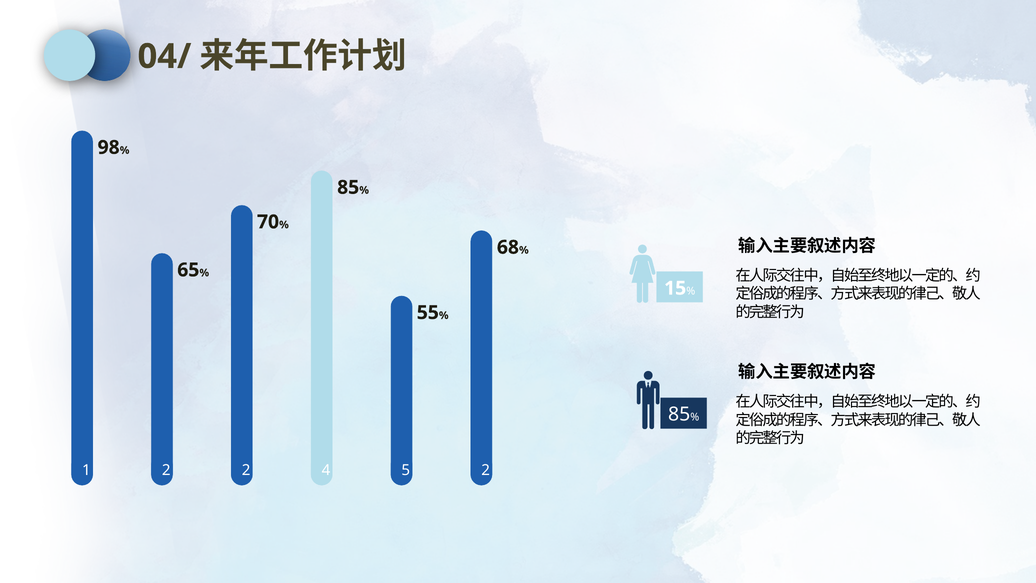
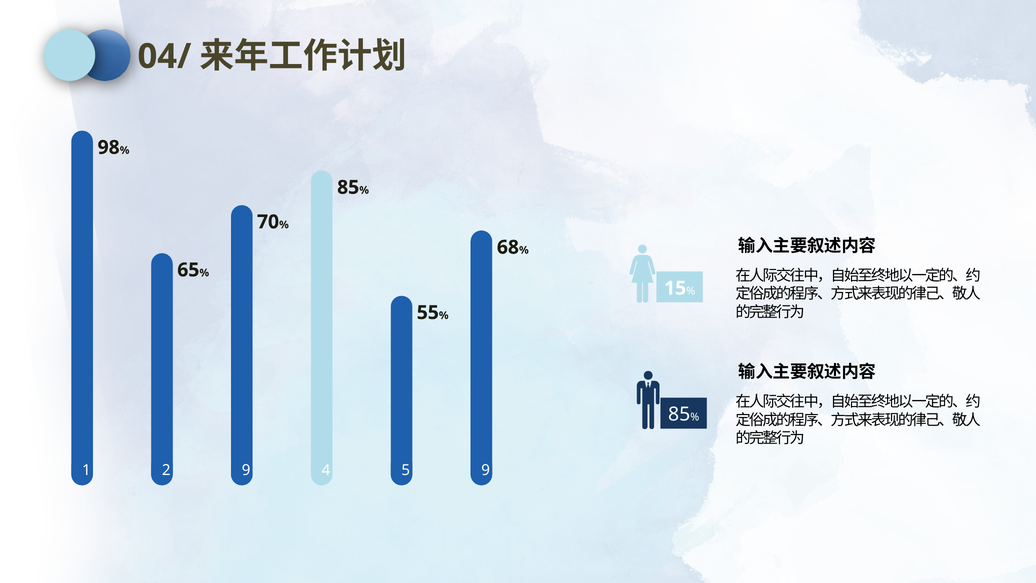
2 2: 2 -> 9
5 2: 2 -> 9
